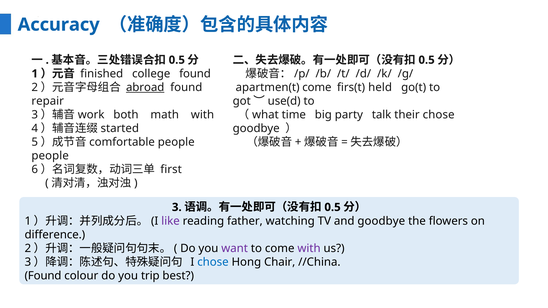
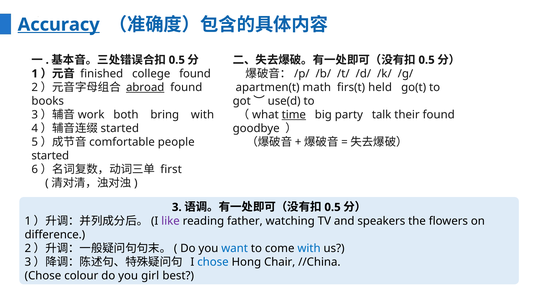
Accuracy underline: none -> present
apartmen(t come: come -> math
repair: repair -> books
time underline: none -> present
their chose: chose -> found
math: math -> bring
people at (50, 156): people -> started
and goodbye: goodbye -> speakers
want colour: purple -> blue
with at (309, 249) colour: purple -> blue
Found at (43, 276): Found -> Chose
trip: trip -> girl
